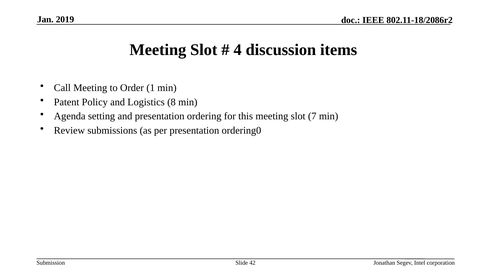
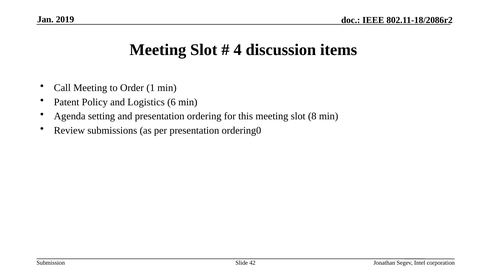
8: 8 -> 6
7: 7 -> 8
